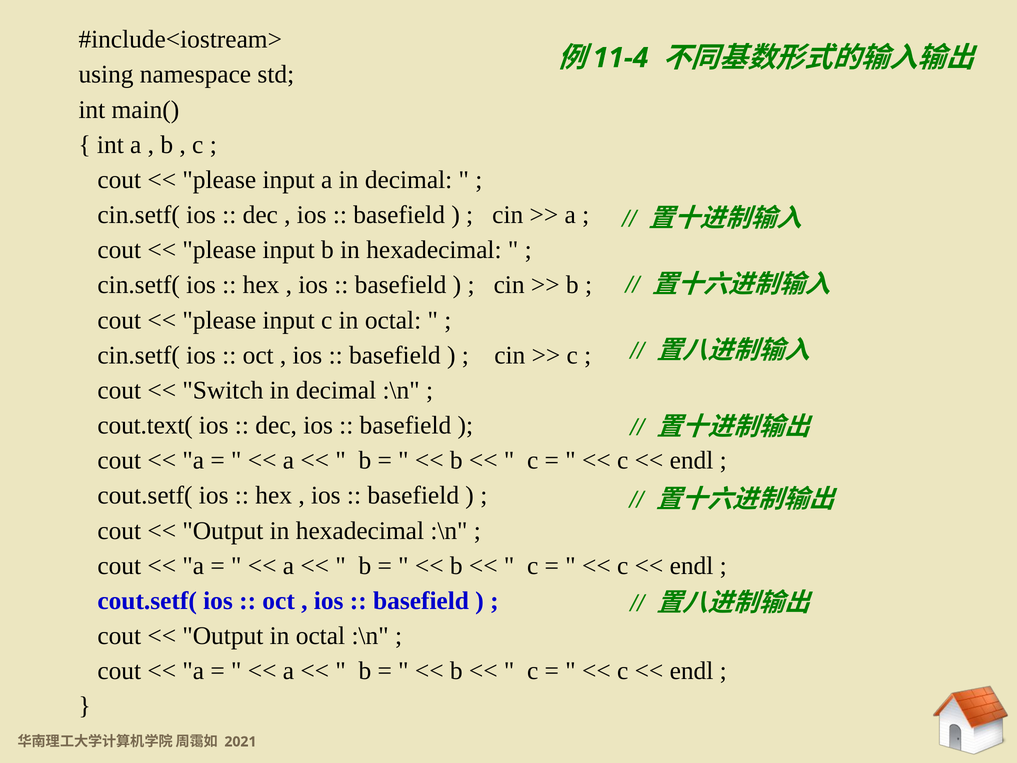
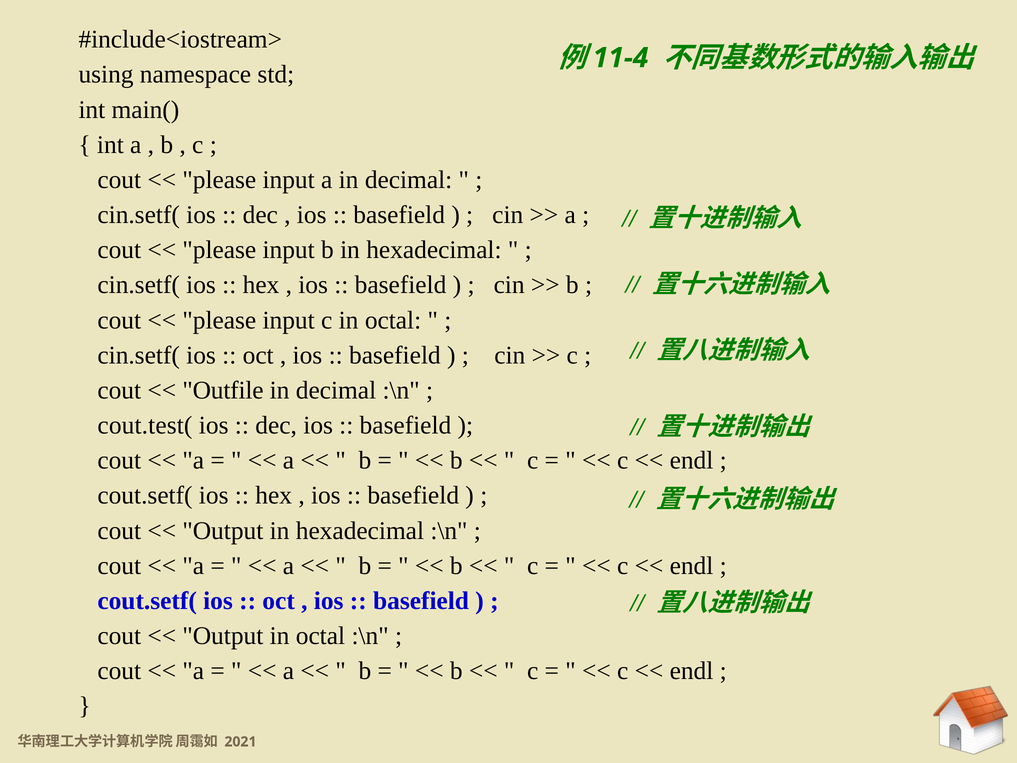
Switch: Switch -> Outfile
cout.text(: cout.text( -> cout.test(
